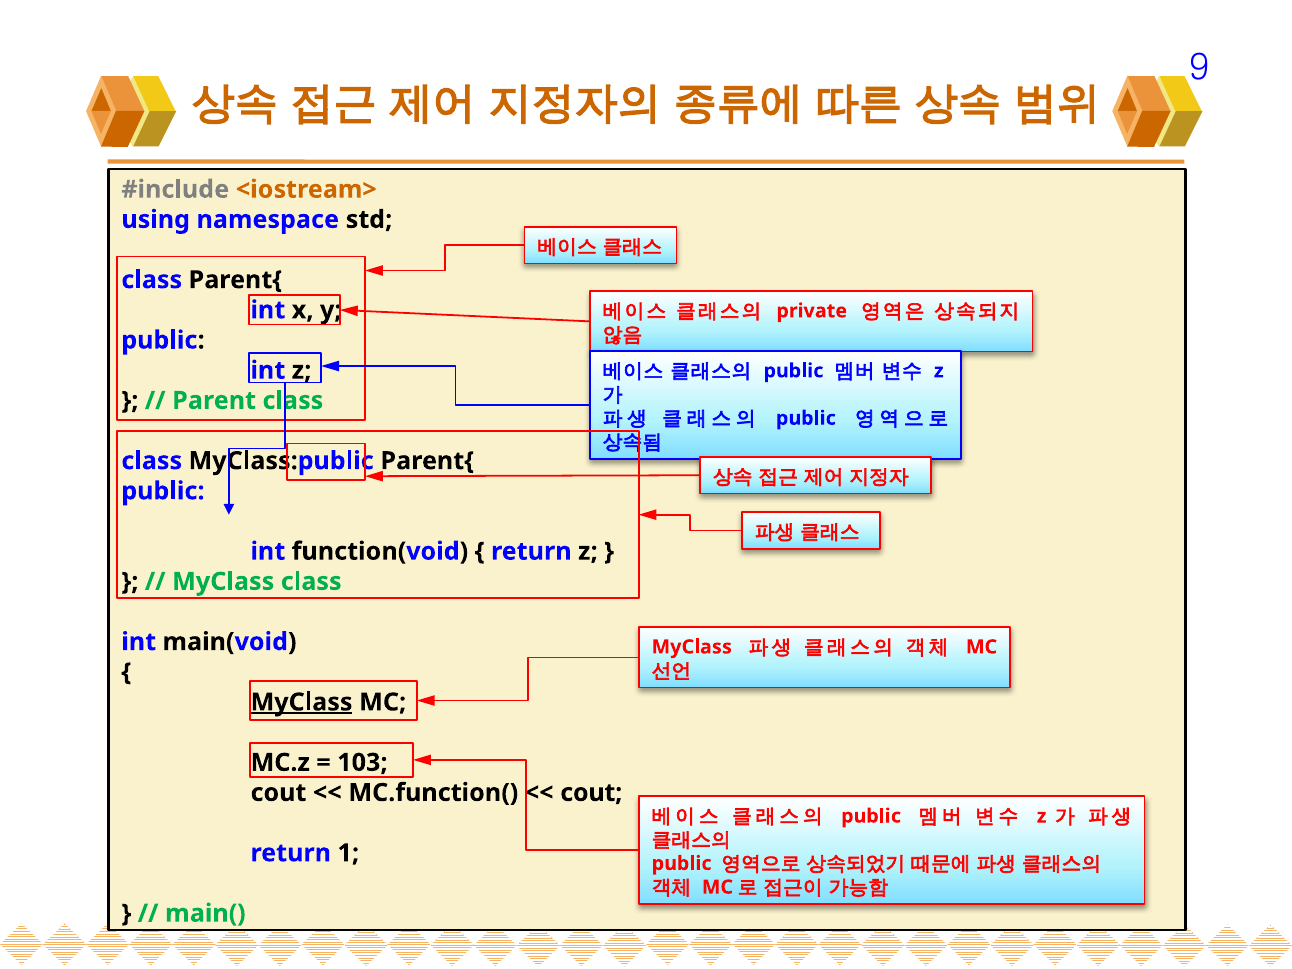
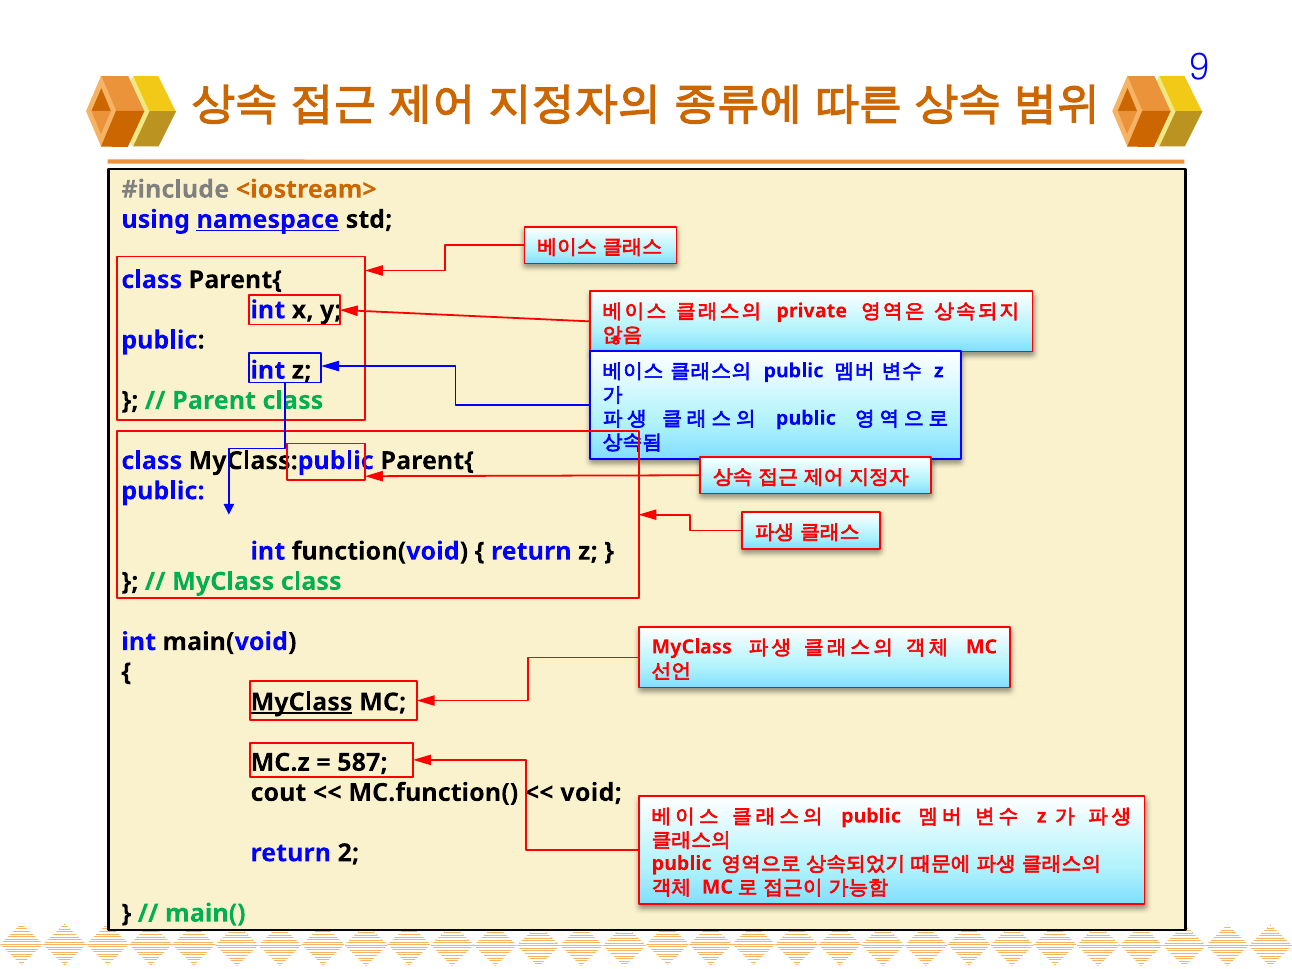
namespace underline: none -> present
103: 103 -> 587
cout at (591, 793): cout -> void
1: 1 -> 2
